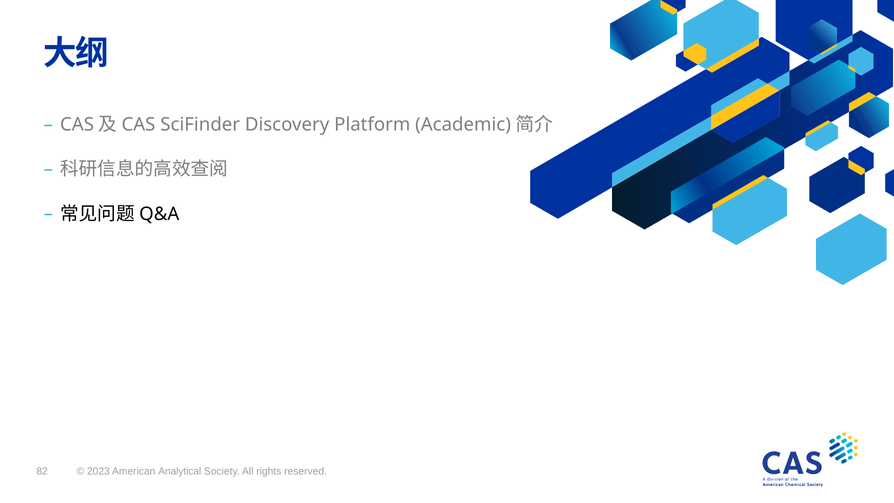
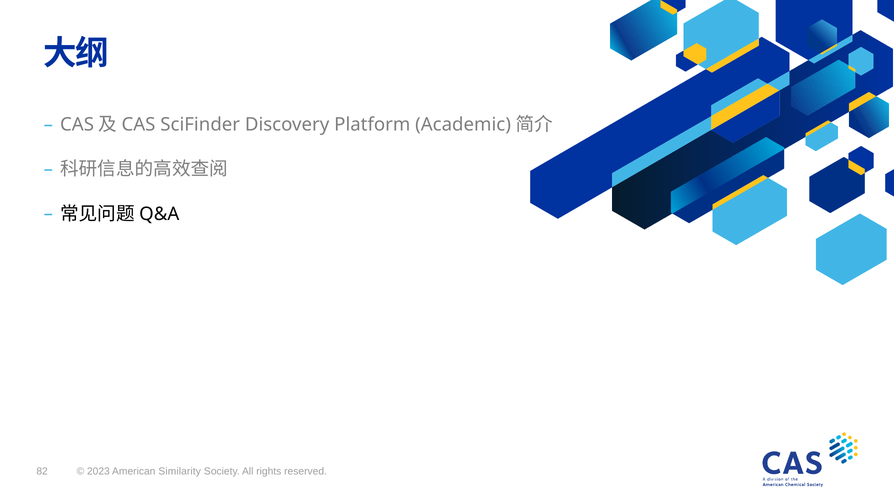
Analytical: Analytical -> Similarity
